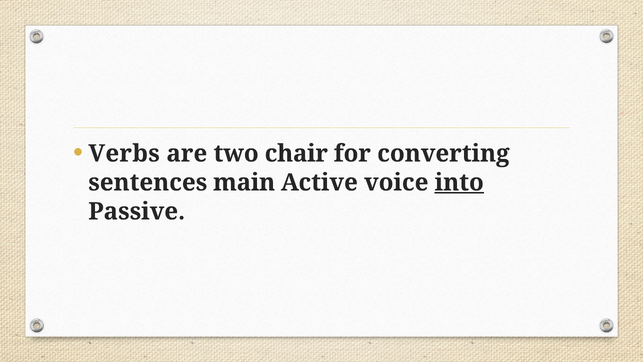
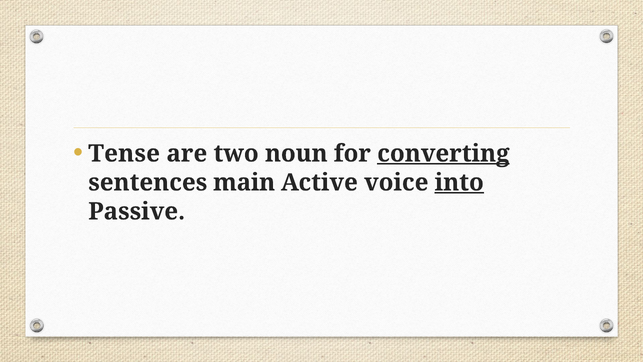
Verbs: Verbs -> Tense
chair: chair -> noun
converting underline: none -> present
